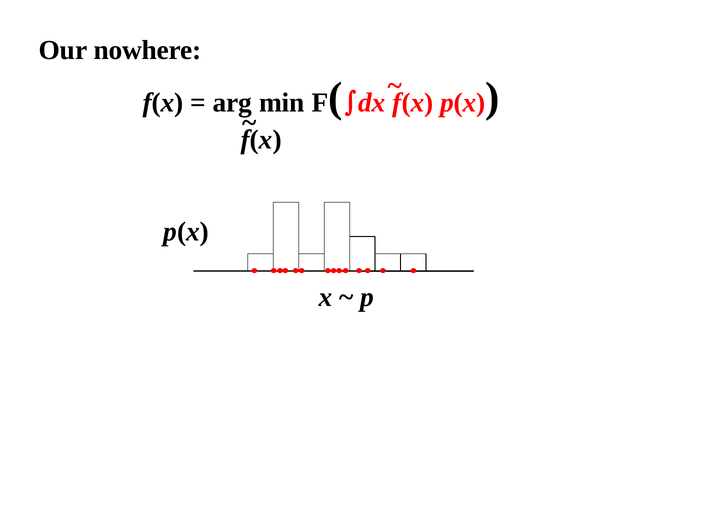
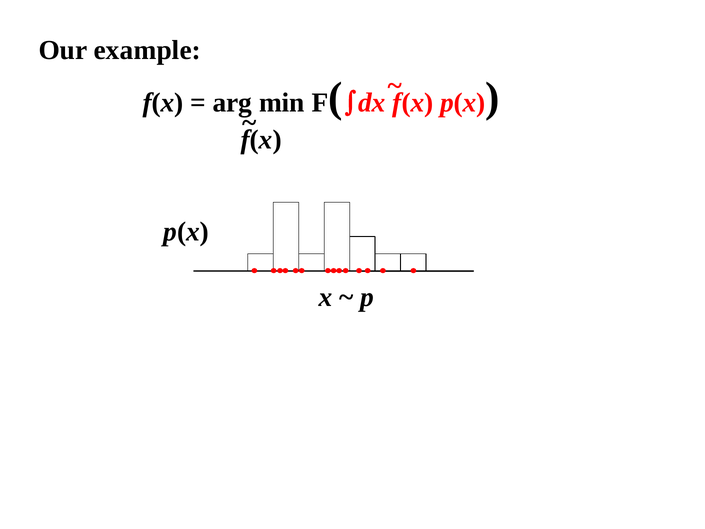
nowhere: nowhere -> example
